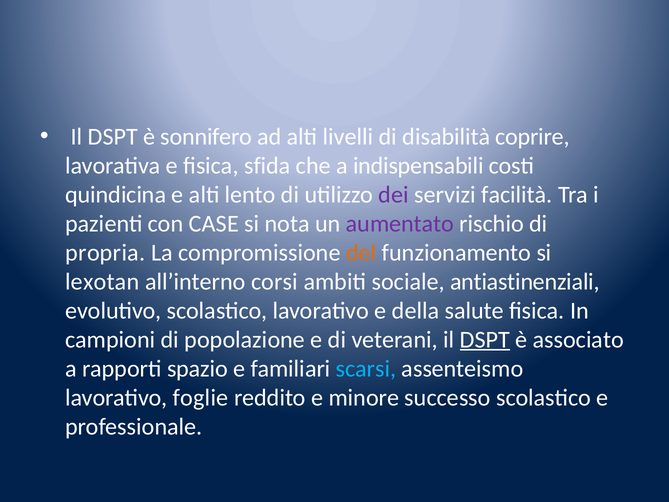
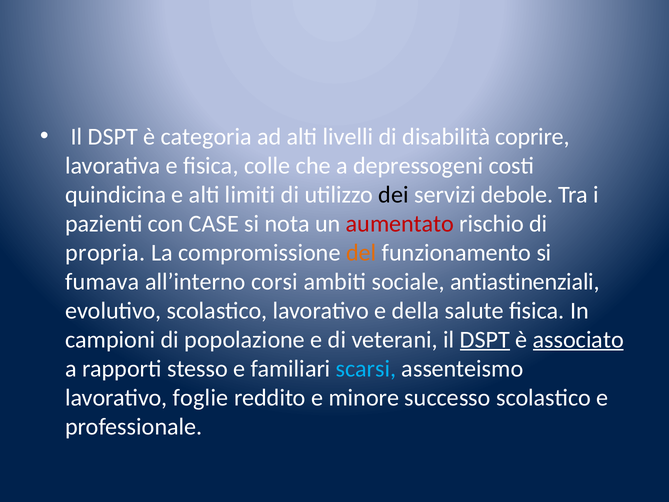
sonnifero: sonnifero -> categoria
sfida: sfida -> colle
indispensabili: indispensabili -> depressogeni
lento: lento -> limiti
dei colour: purple -> black
facilità: facilità -> debole
aumentato colour: purple -> red
lexotan: lexotan -> fumava
associato underline: none -> present
spazio: spazio -> stesso
